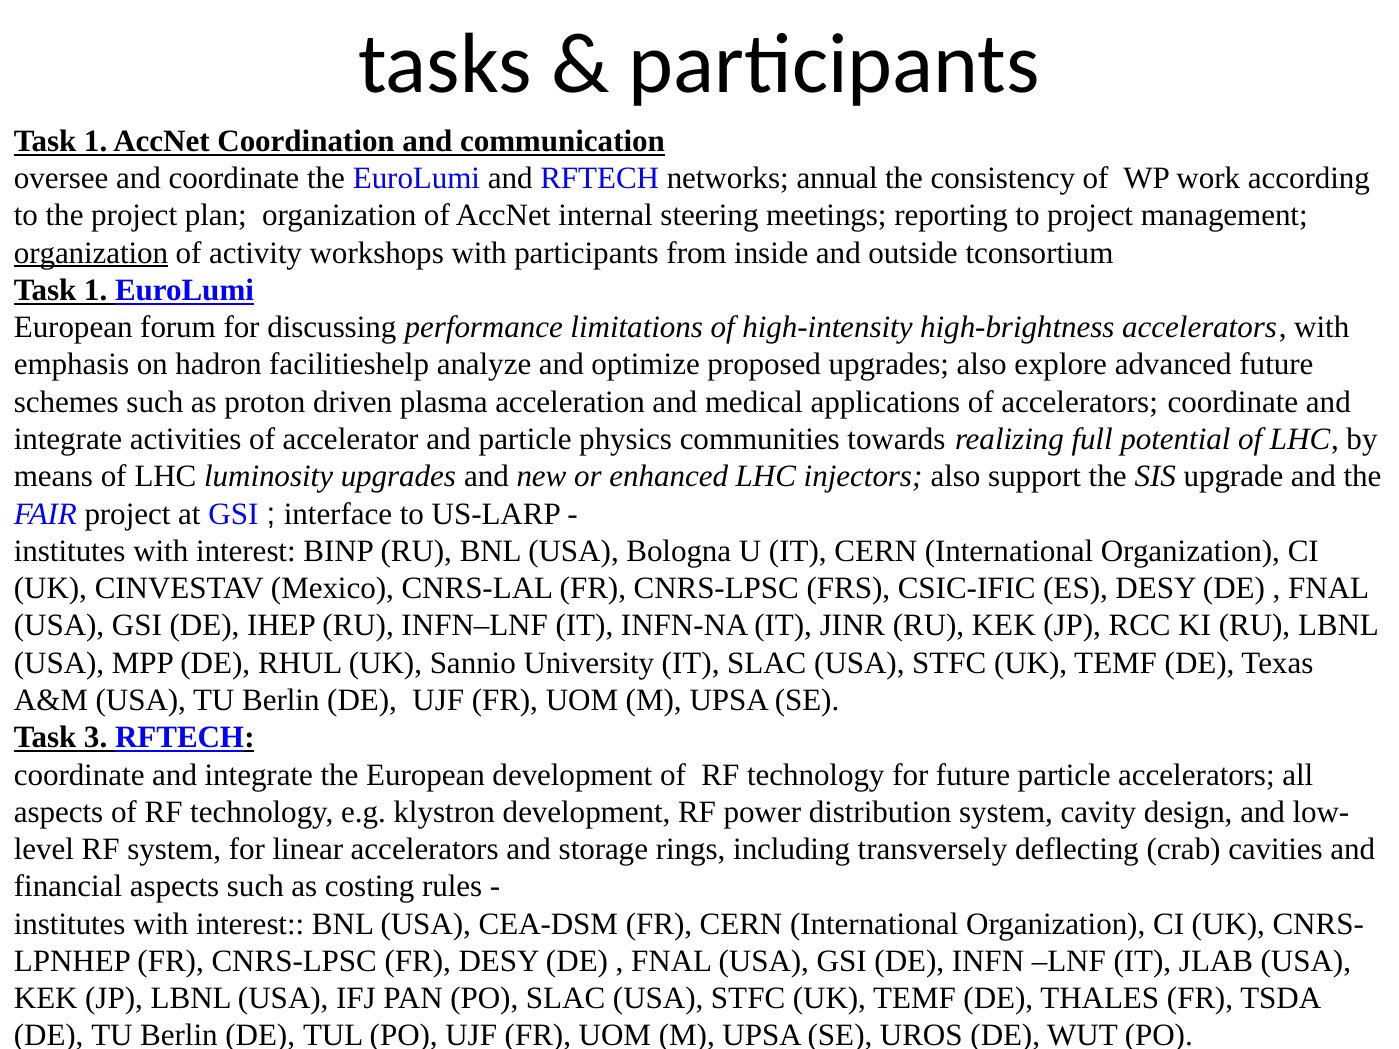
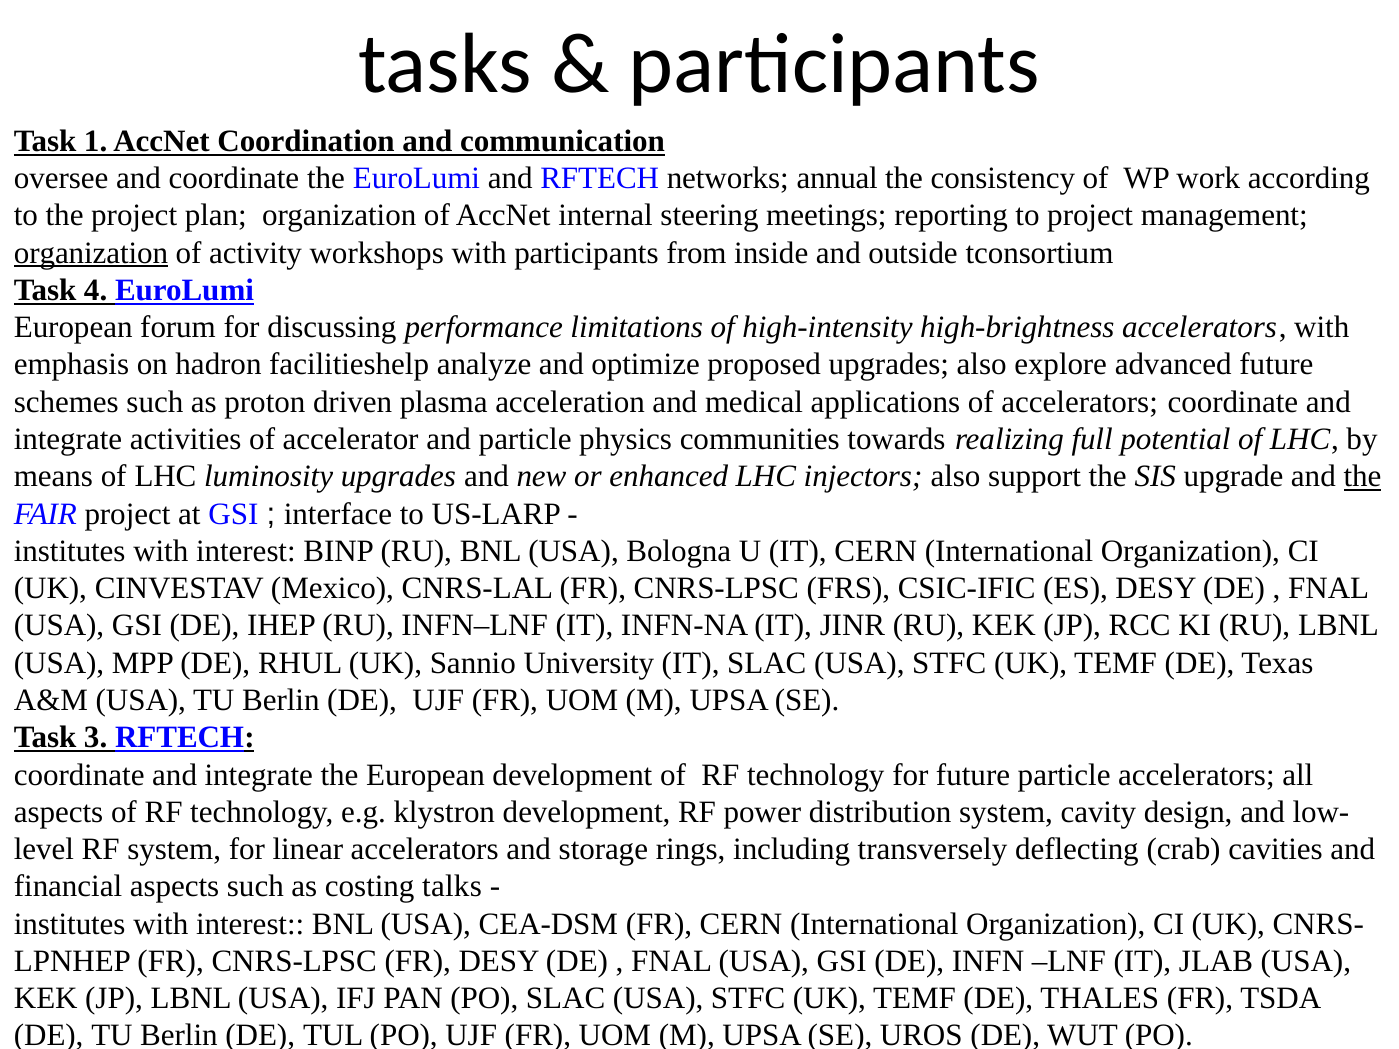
1 at (96, 290): 1 -> 4
the at (1362, 477) underline: none -> present
rules: rules -> talks
